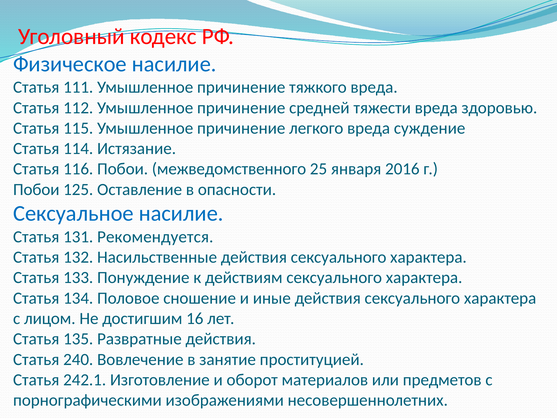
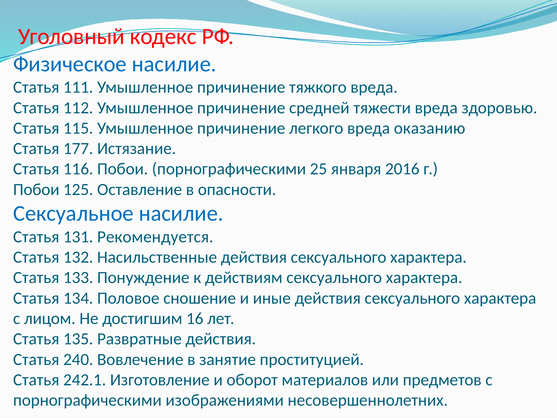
суждение: суждение -> оказанию
114: 114 -> 177
Побои межведомственного: межведомственного -> порнографическими
